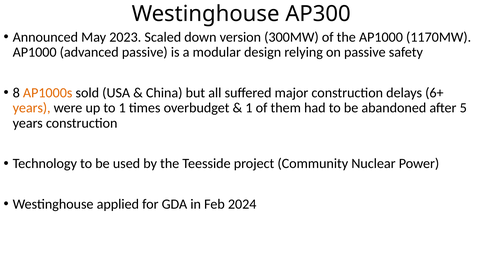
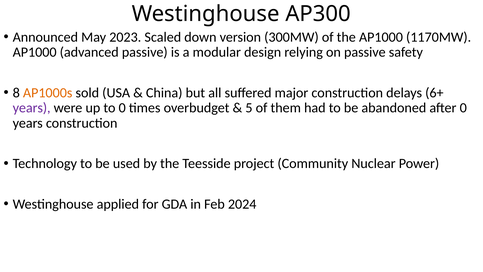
years at (32, 108) colour: orange -> purple
to 1: 1 -> 0
1 at (249, 108): 1 -> 5
after 5: 5 -> 0
